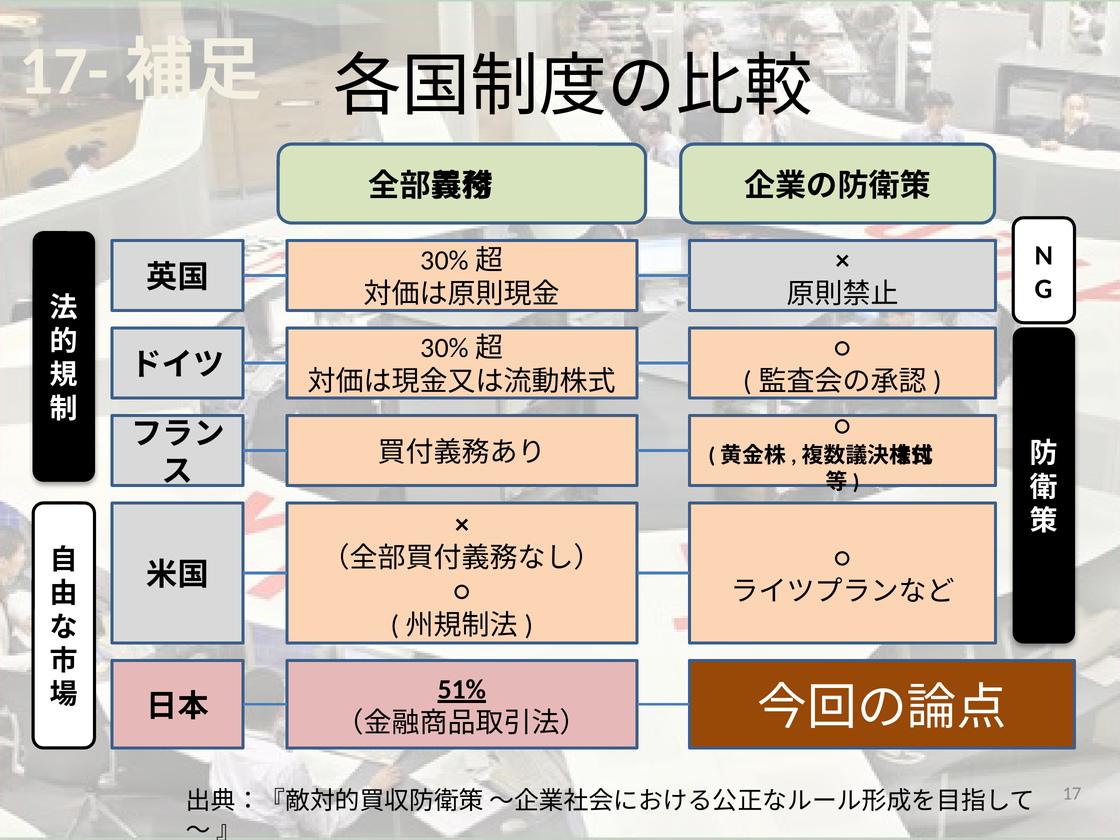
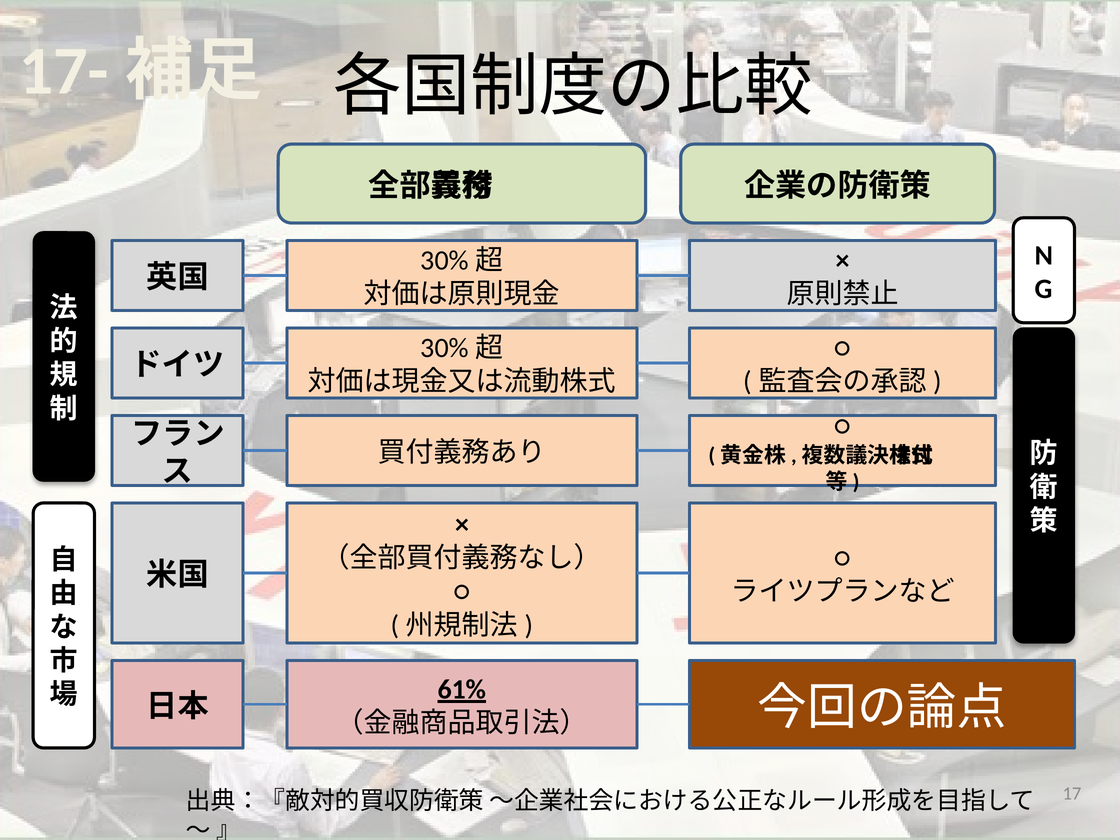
51%: 51% -> 61%
